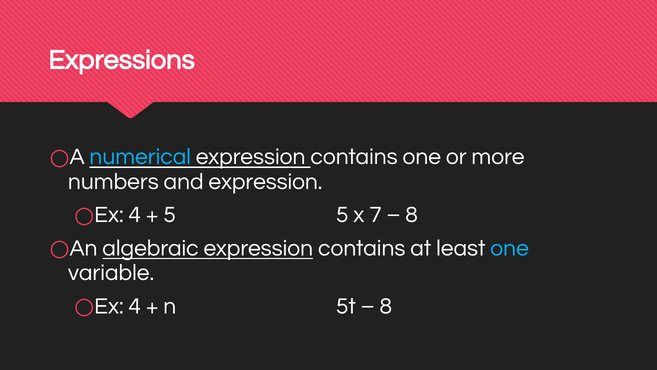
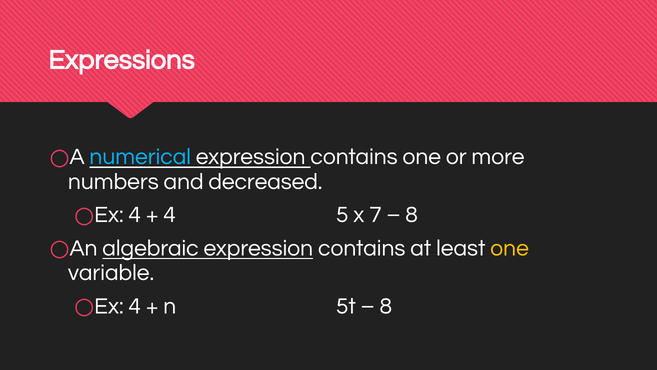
and expression: expression -> decreased
5 at (170, 215): 5 -> 4
one at (510, 248) colour: light blue -> yellow
